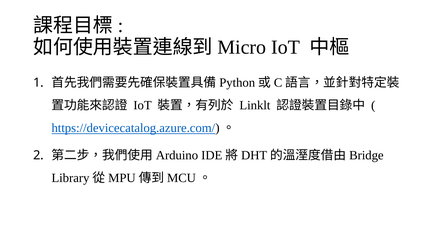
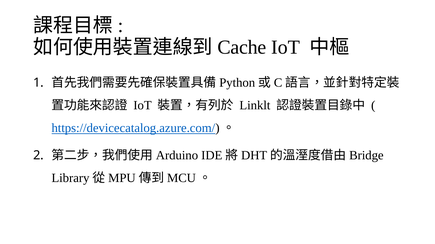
Micro: Micro -> Cache
